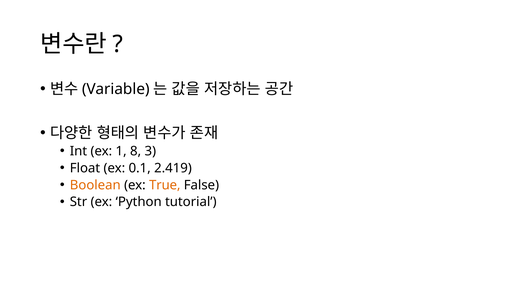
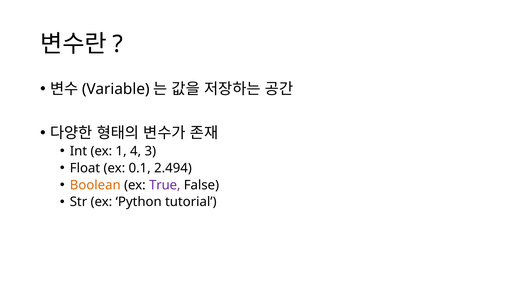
8: 8 -> 4
2.419: 2.419 -> 2.494
True colour: orange -> purple
